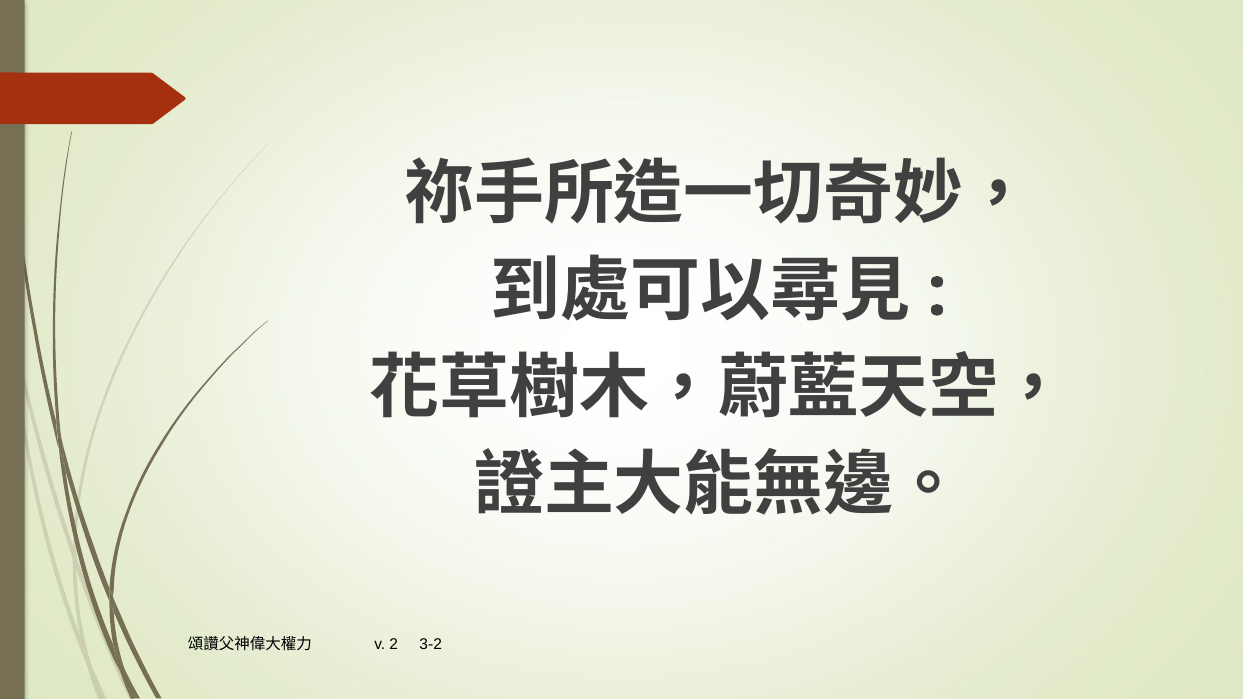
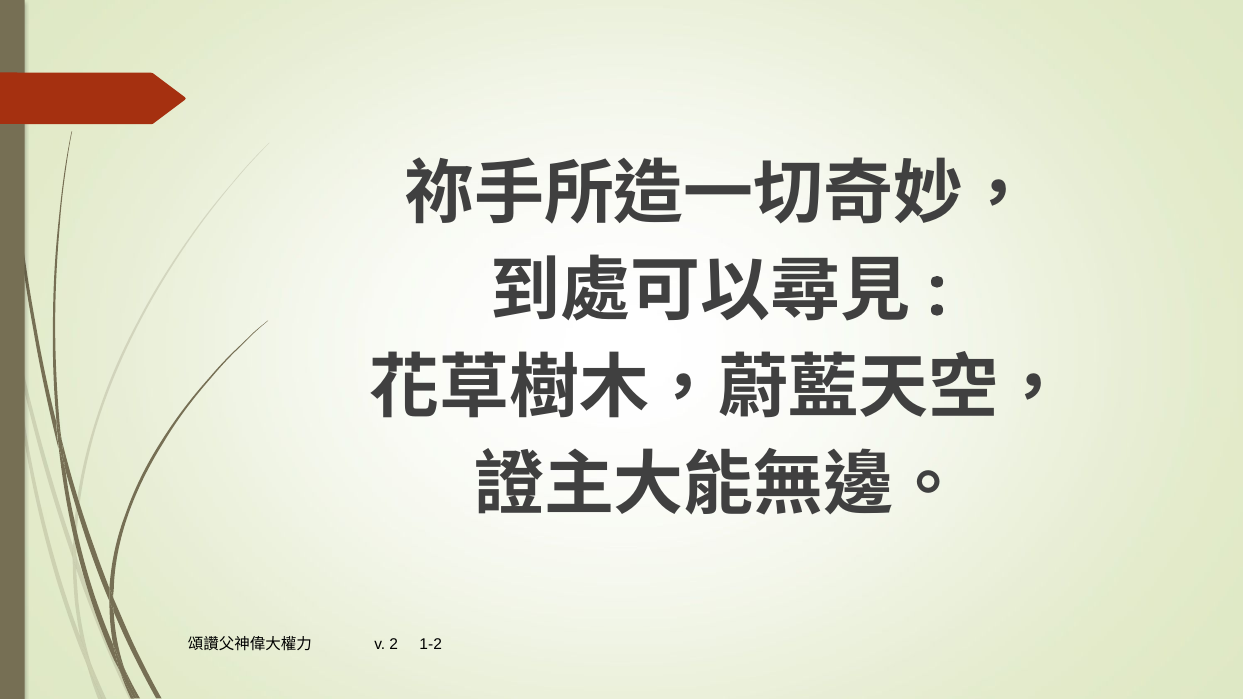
3-2: 3-2 -> 1-2
